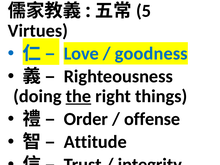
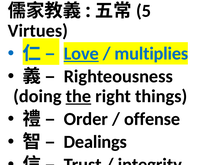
Love underline: none -> present
goodness: goodness -> multiplies
Attitude: Attitude -> Dealings
